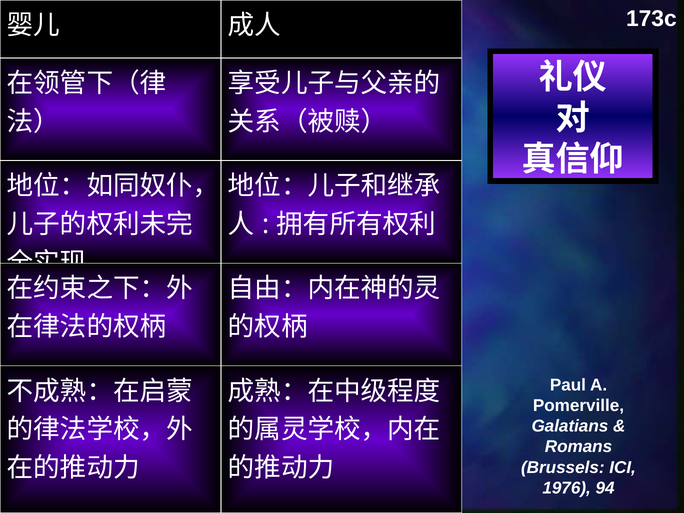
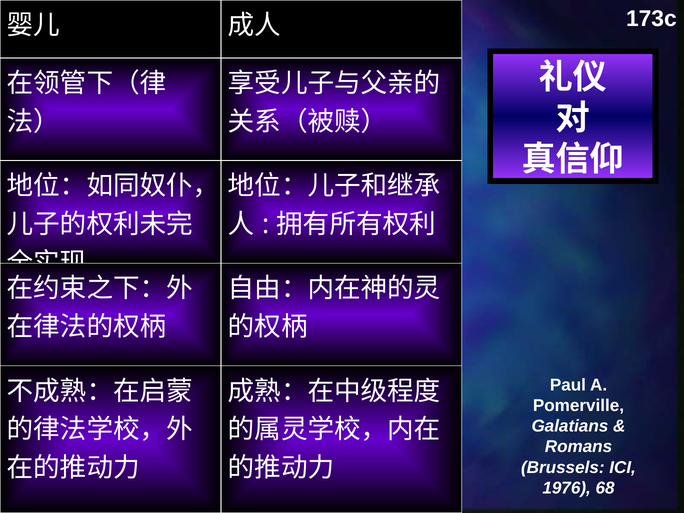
94: 94 -> 68
